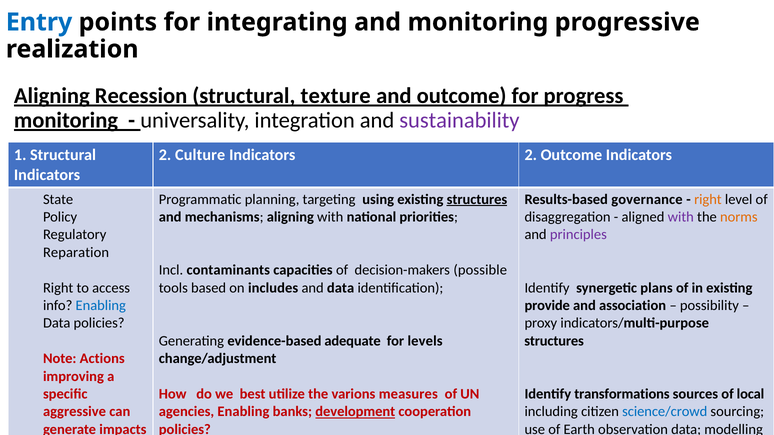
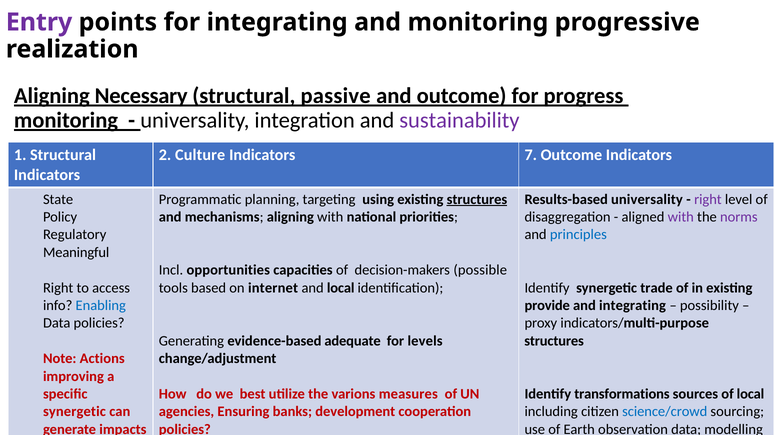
Entry colour: blue -> purple
Recession: Recession -> Necessary
texture: texture -> passive
2 at (531, 155): 2 -> 7
Results-based governance: governance -> universality
right at (708, 199) colour: orange -> purple
norms colour: orange -> purple
principles colour: purple -> blue
Reparation: Reparation -> Meaningful
contaminants: contaminants -> opportunities
includes: includes -> internet
and data: data -> local
plans: plans -> trade
and association: association -> integrating
aggressive at (75, 412): aggressive -> synergetic
agencies Enabling: Enabling -> Ensuring
development underline: present -> none
